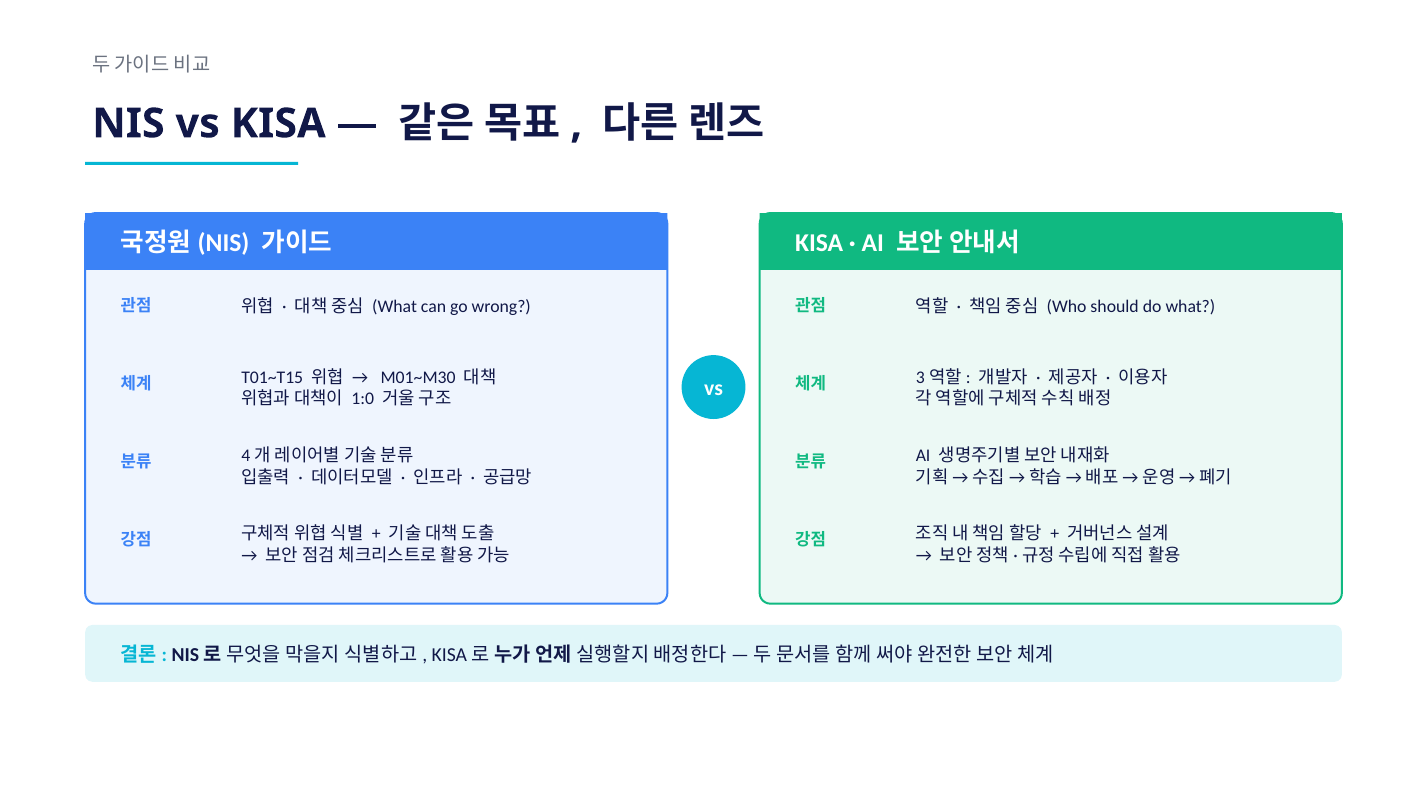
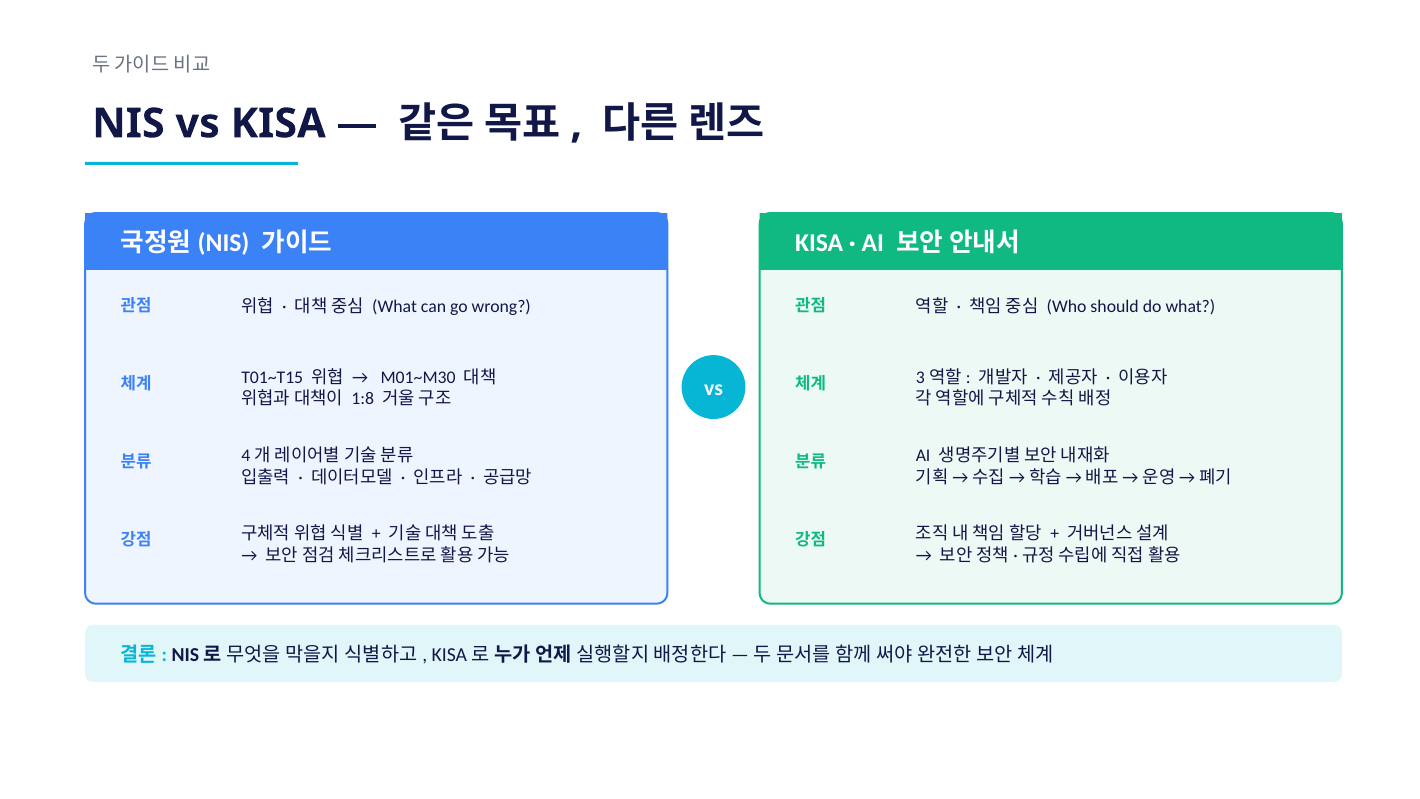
1:0: 1:0 -> 1:8
